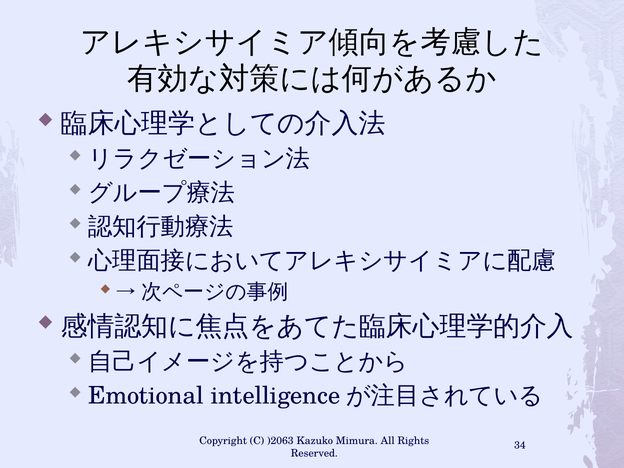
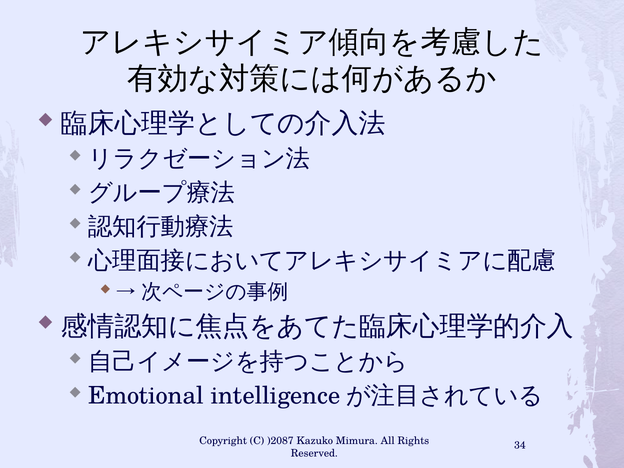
)2063: )2063 -> )2087
